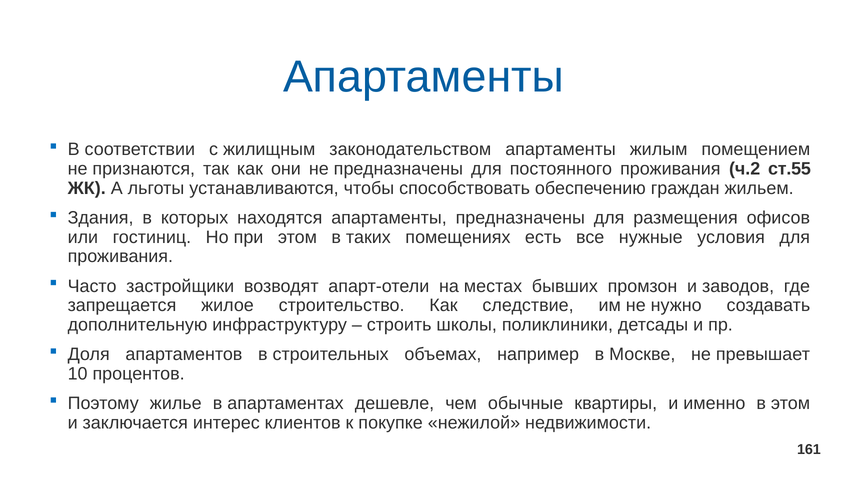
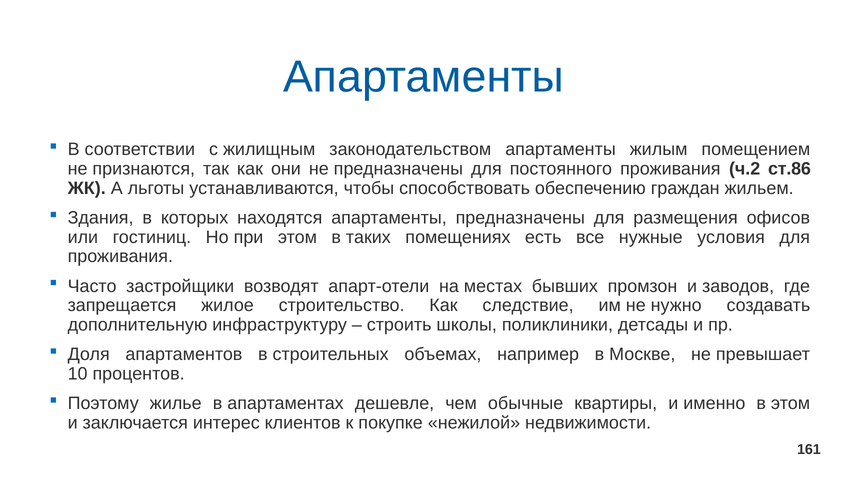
ст.55: ст.55 -> ст.86
